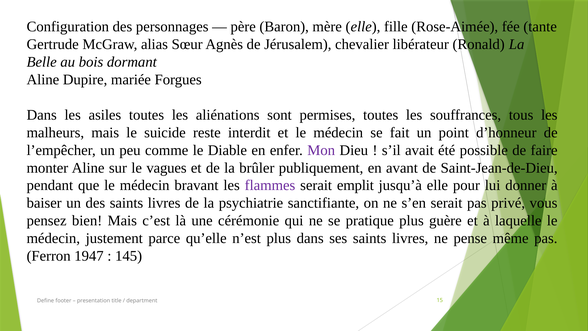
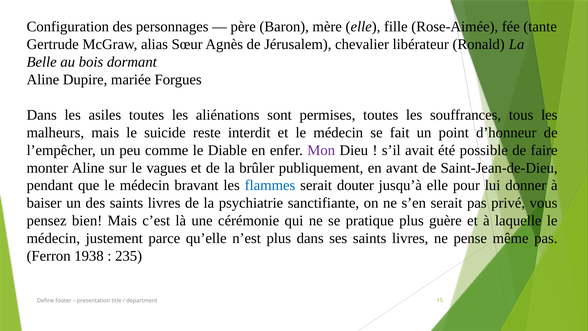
flammes colour: purple -> blue
emplit: emplit -> douter
1947: 1947 -> 1938
145: 145 -> 235
